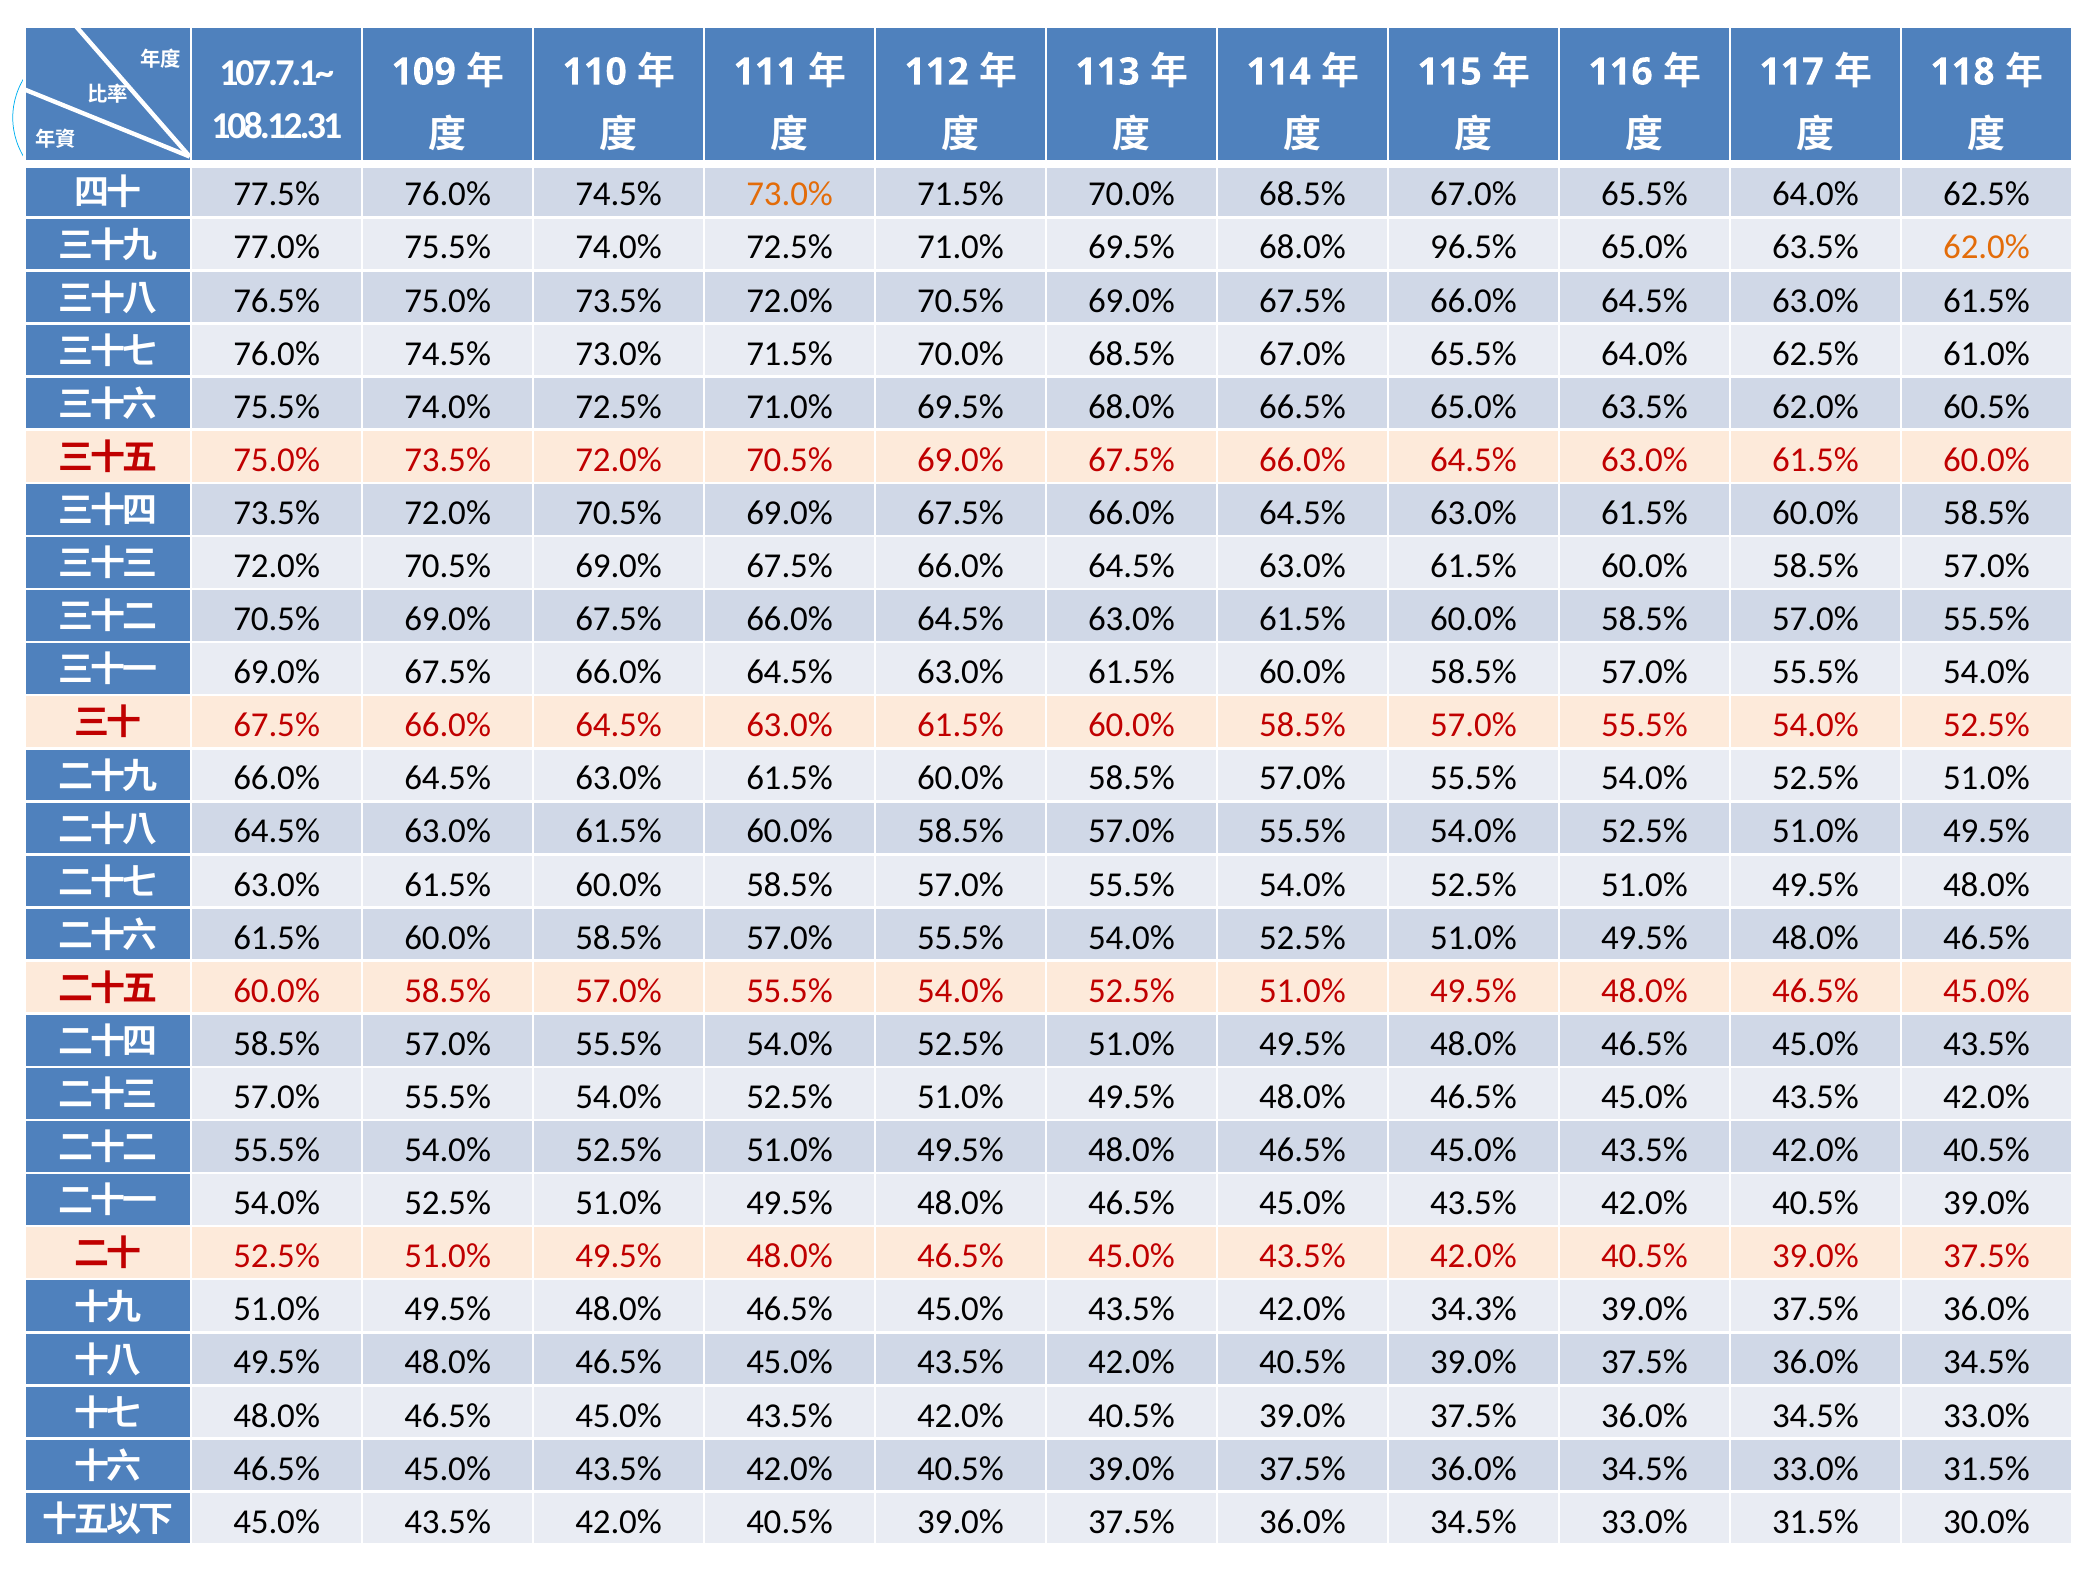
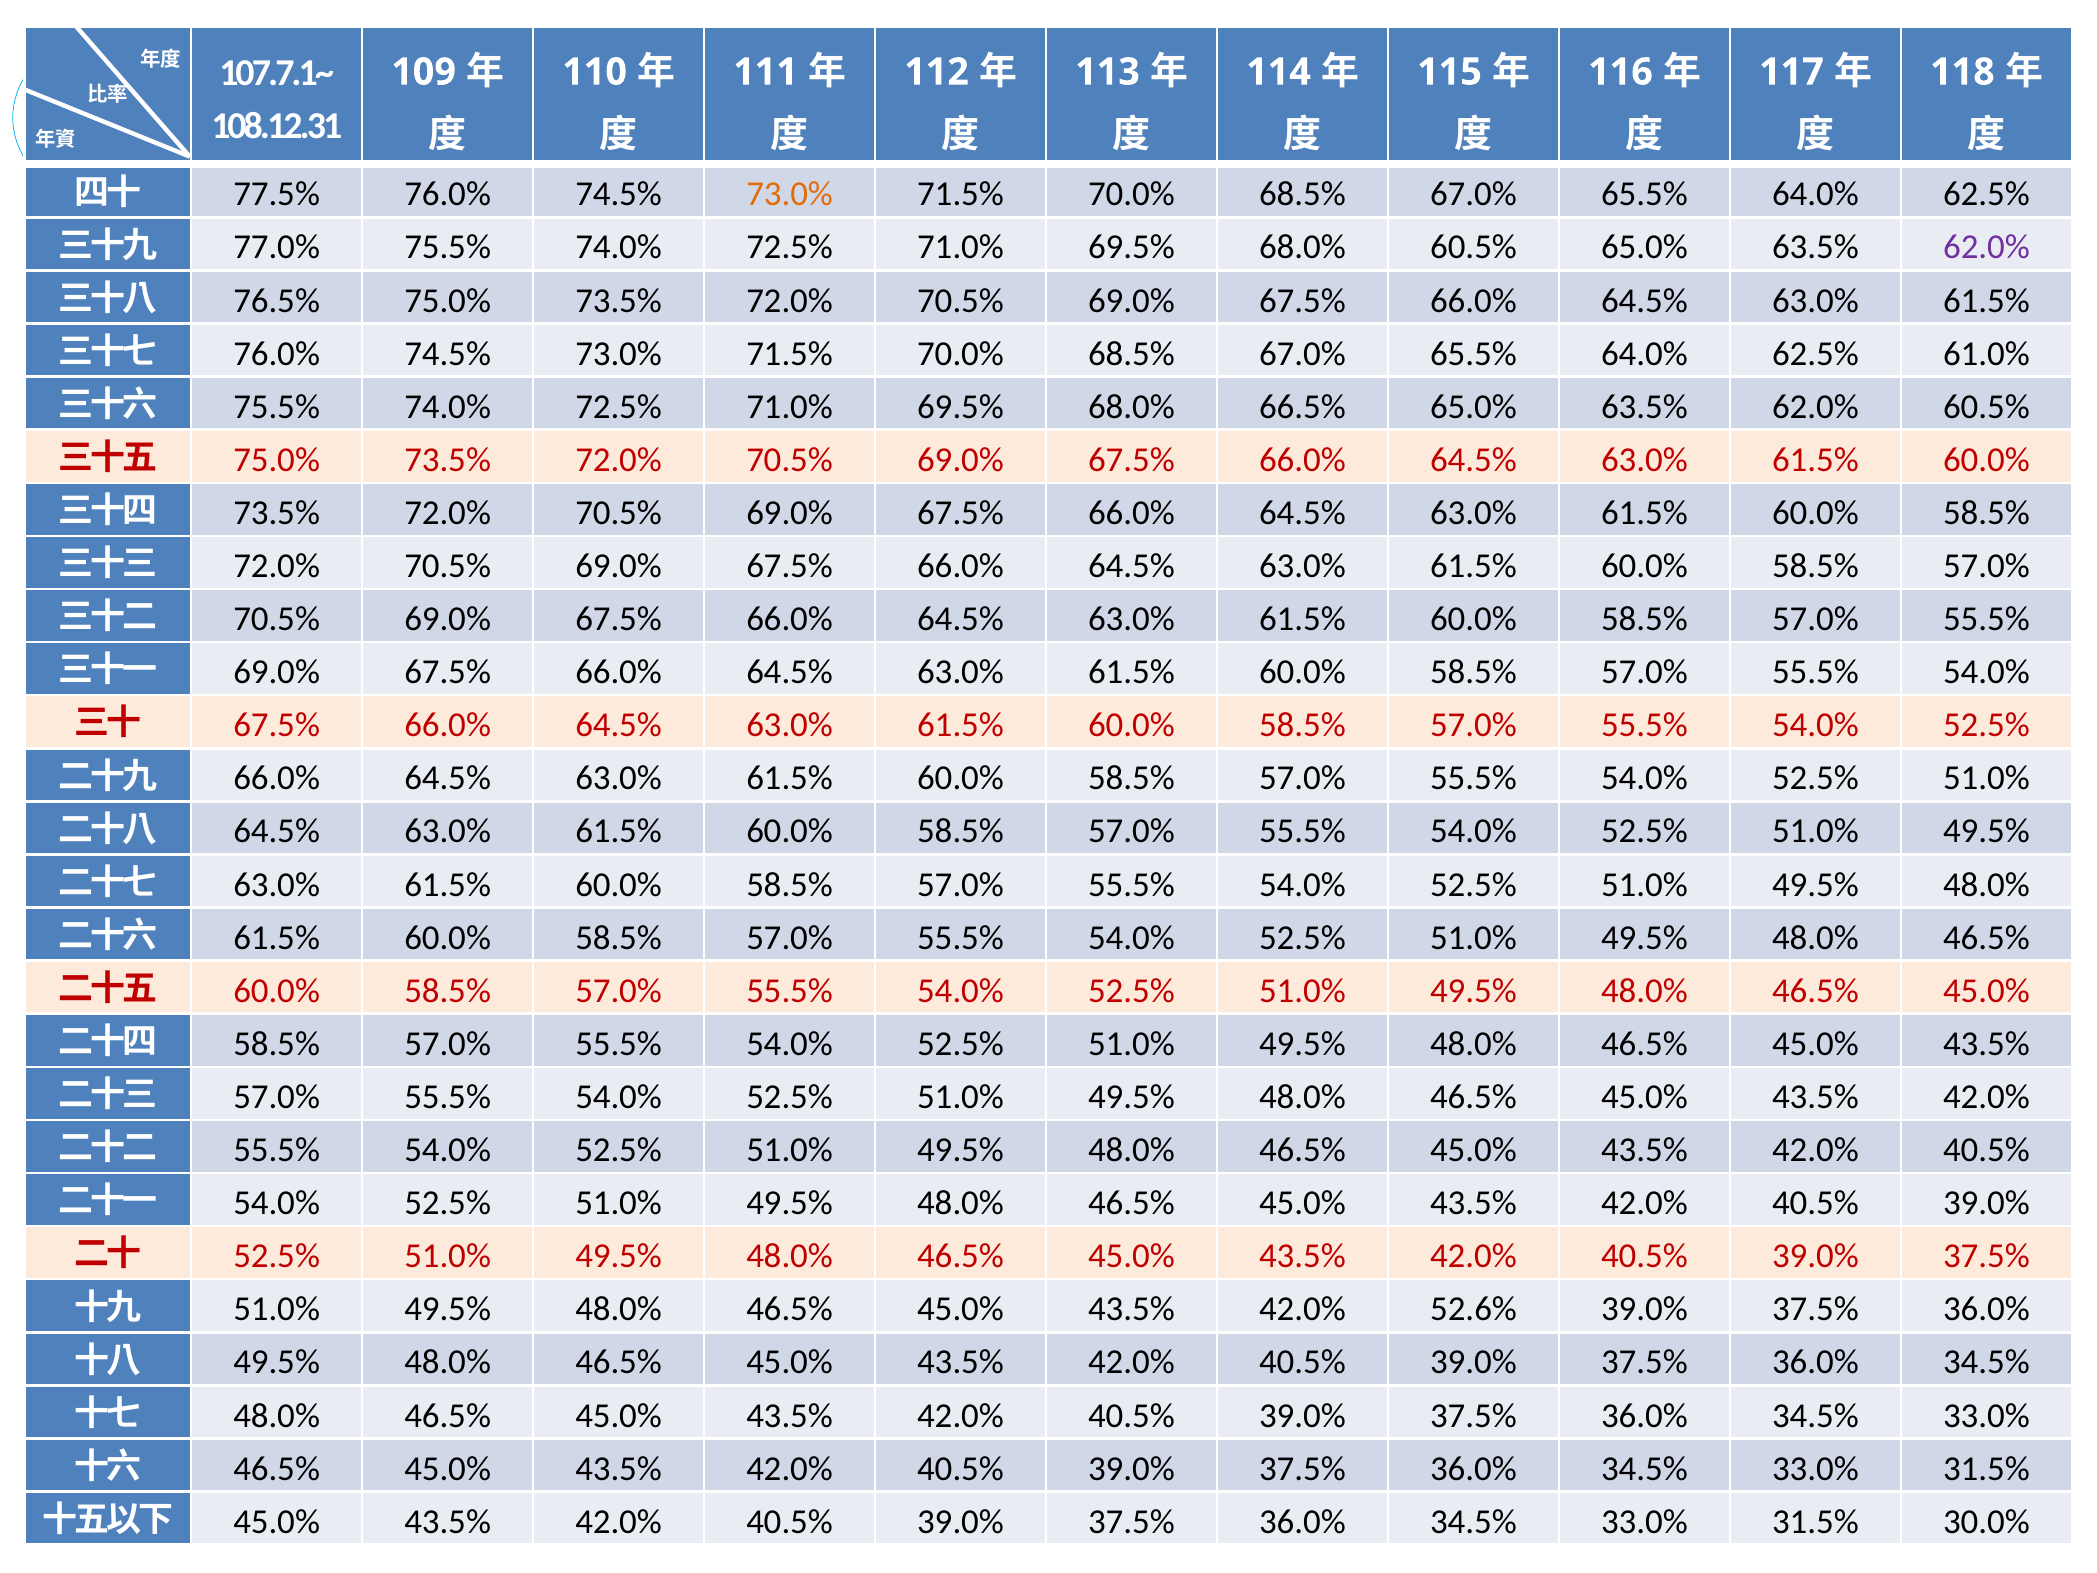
68.0% 96.5%: 96.5% -> 60.5%
62.0% at (1986, 247) colour: orange -> purple
34.3%: 34.3% -> 52.6%
